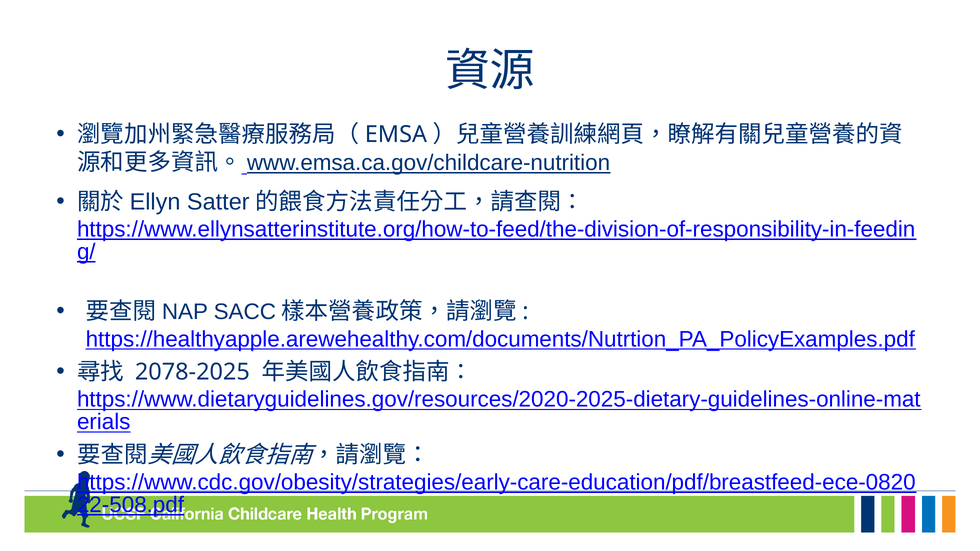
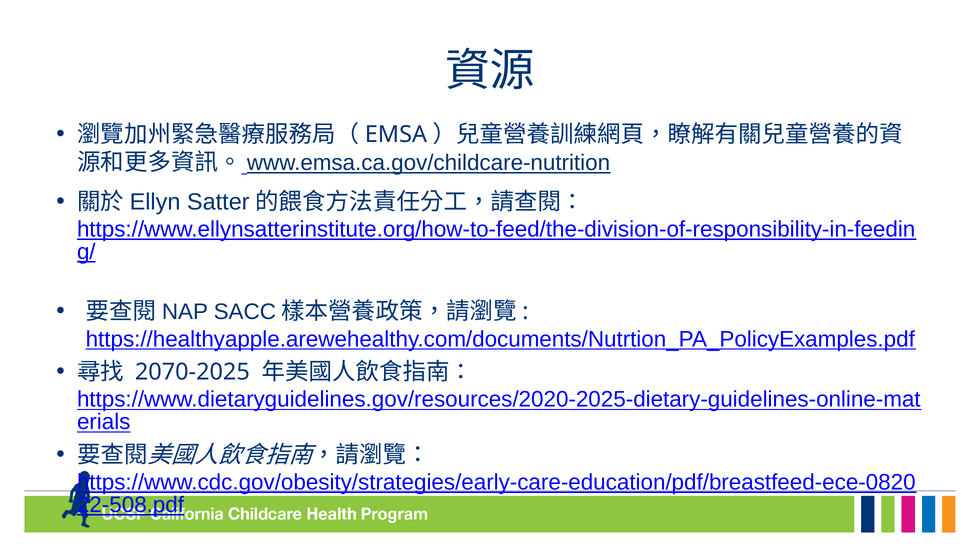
2078-2025: 2078-2025 -> 2070-2025
